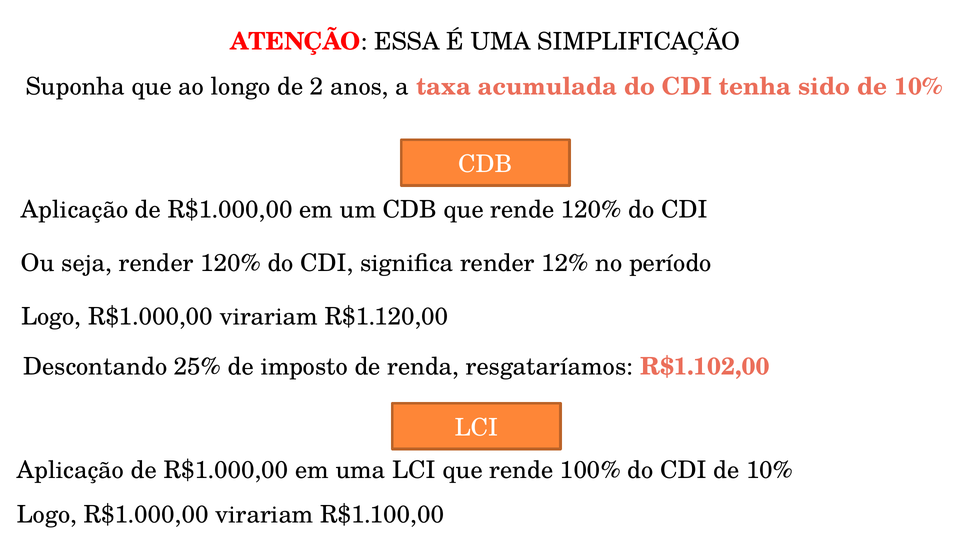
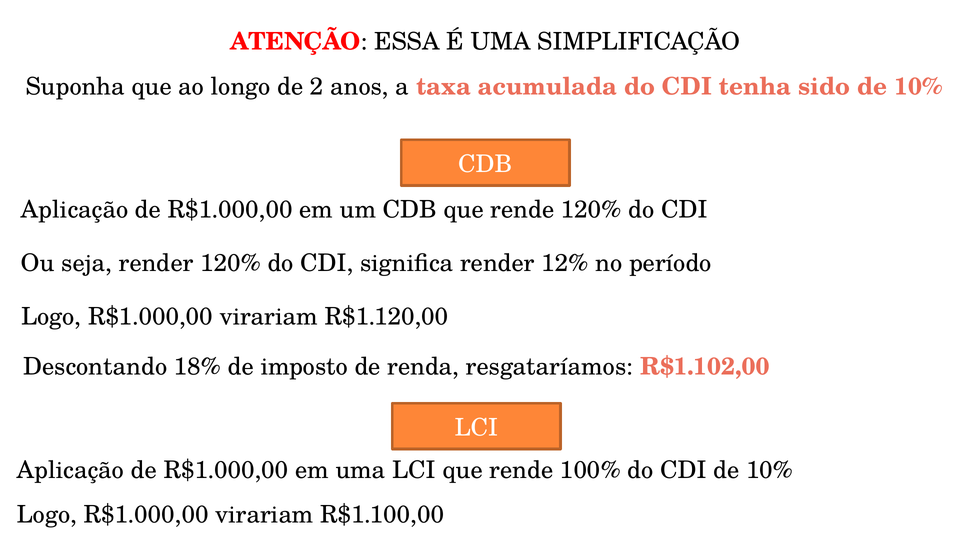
25%: 25% -> 18%
